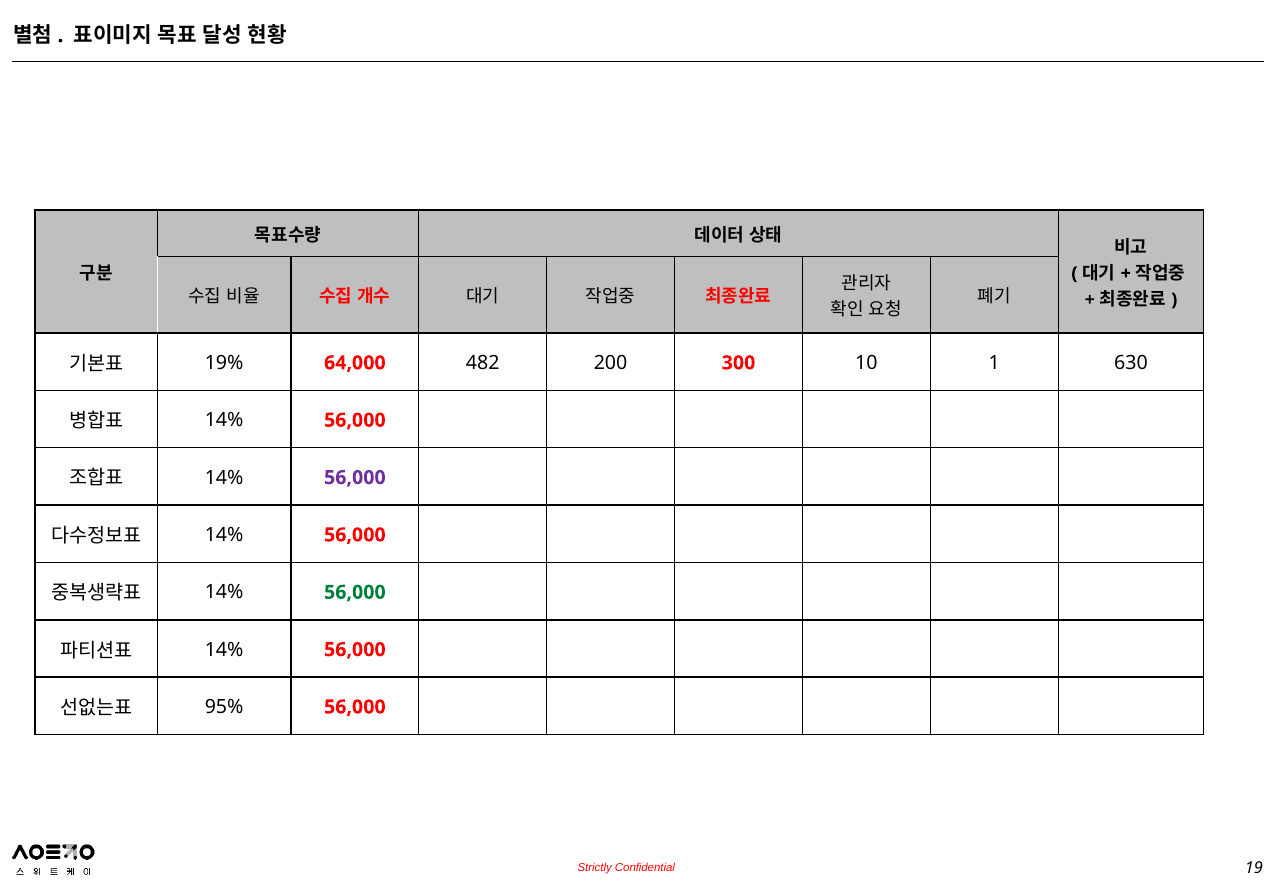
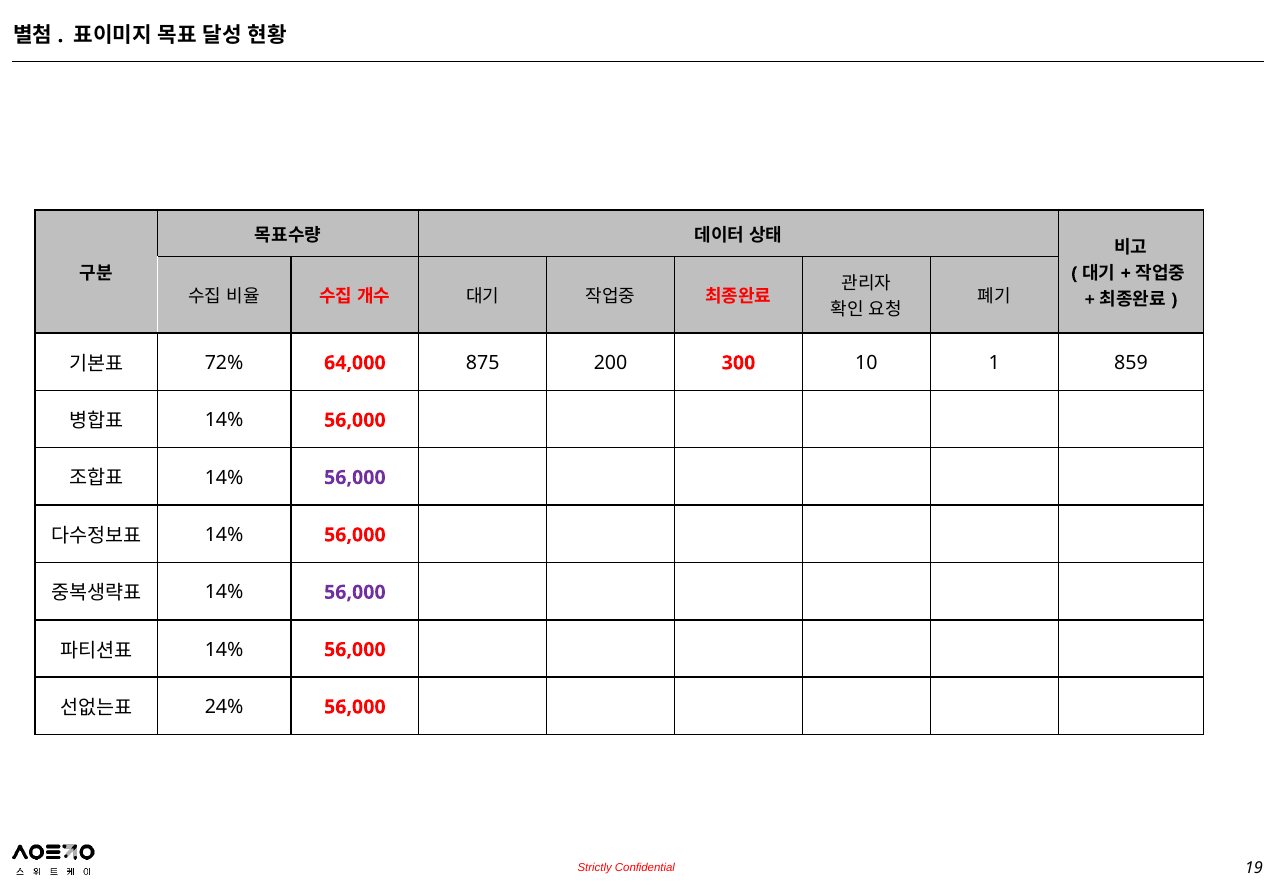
19%: 19% -> 72%
482: 482 -> 875
630: 630 -> 859
56,000 at (355, 592) colour: green -> purple
95%: 95% -> 24%
